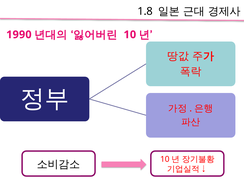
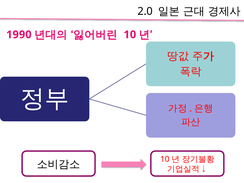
1.8: 1.8 -> 2.0
